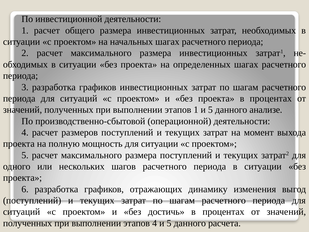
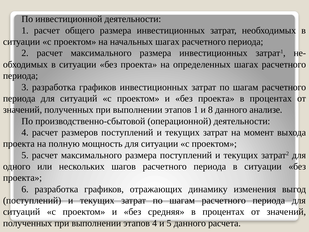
1 и 5: 5 -> 8
достичь: достичь -> средняя
